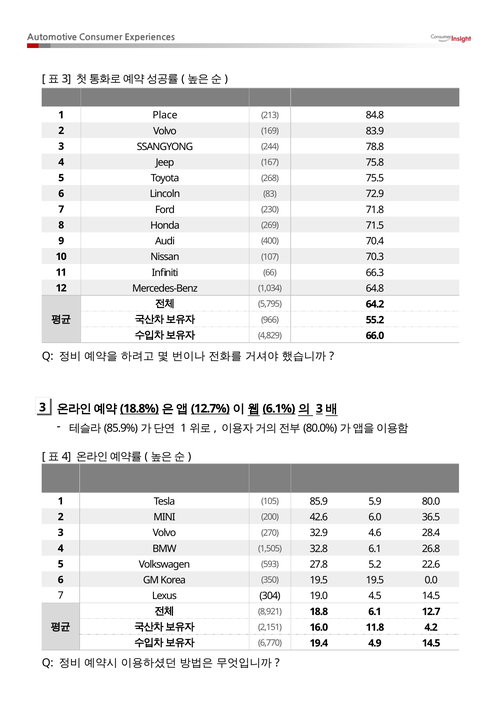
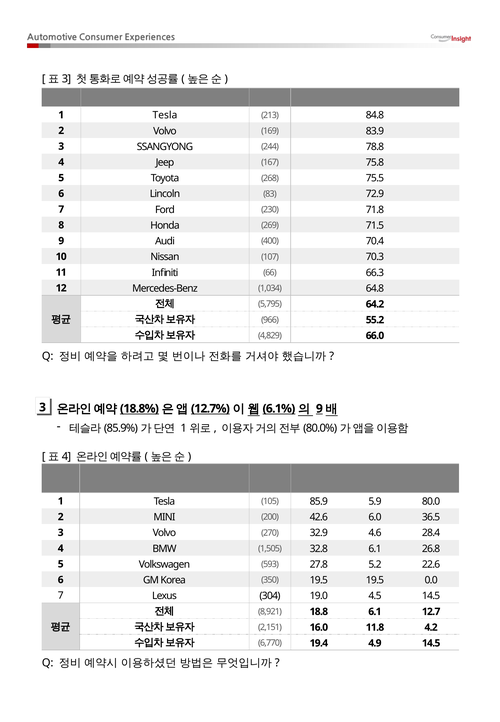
Place at (165, 115): Place -> Tesla
3 at (319, 409): 3 -> 9
